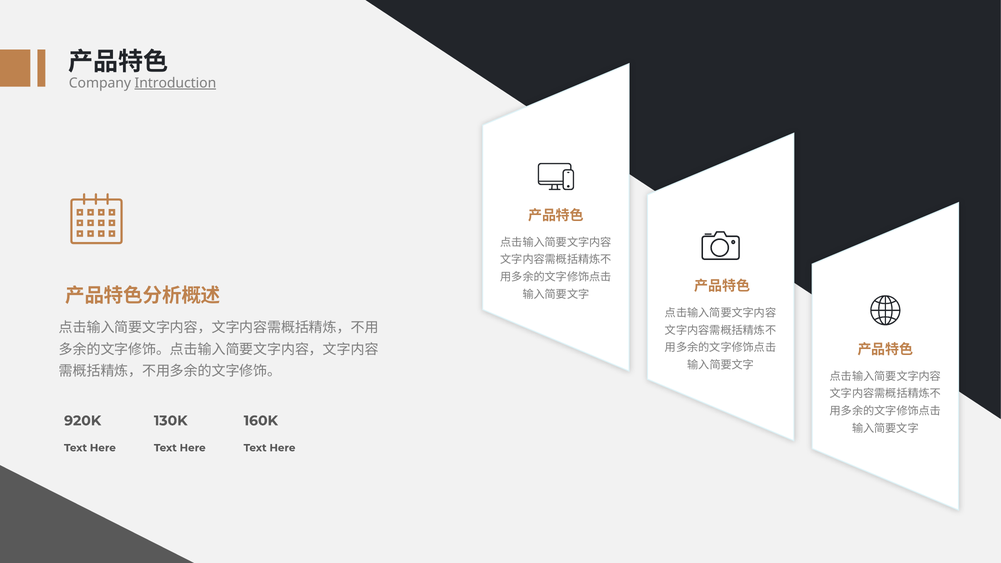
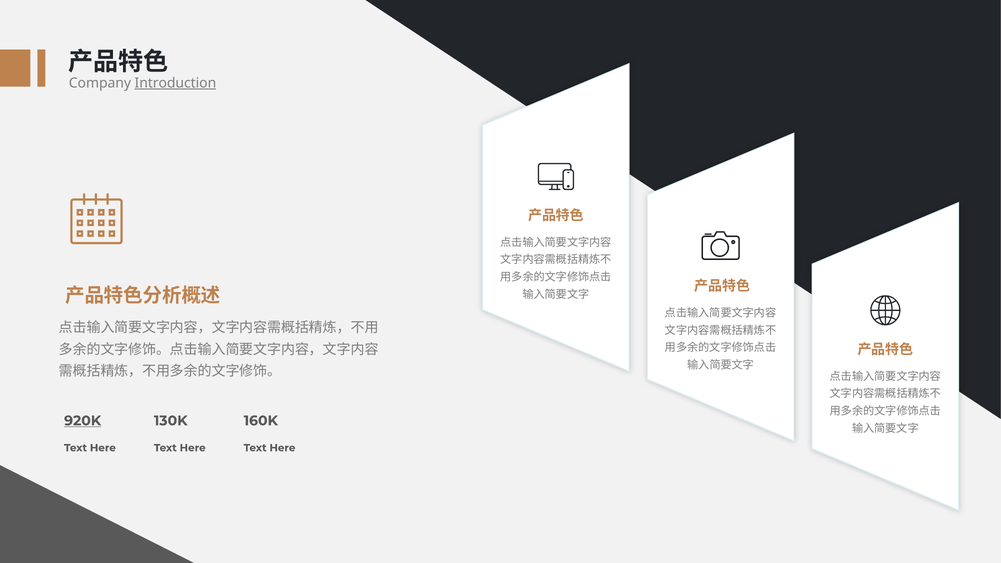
920K underline: none -> present
